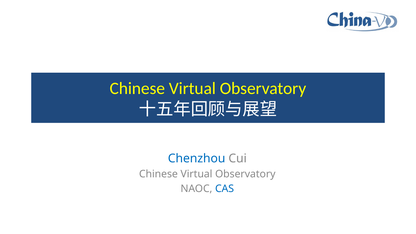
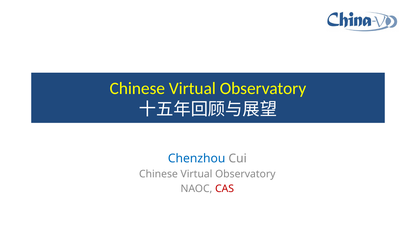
CAS colour: blue -> red
